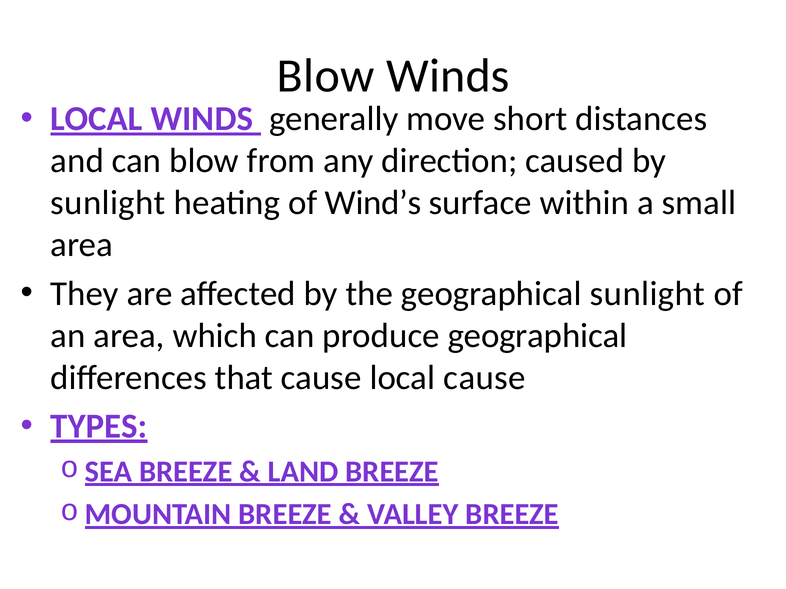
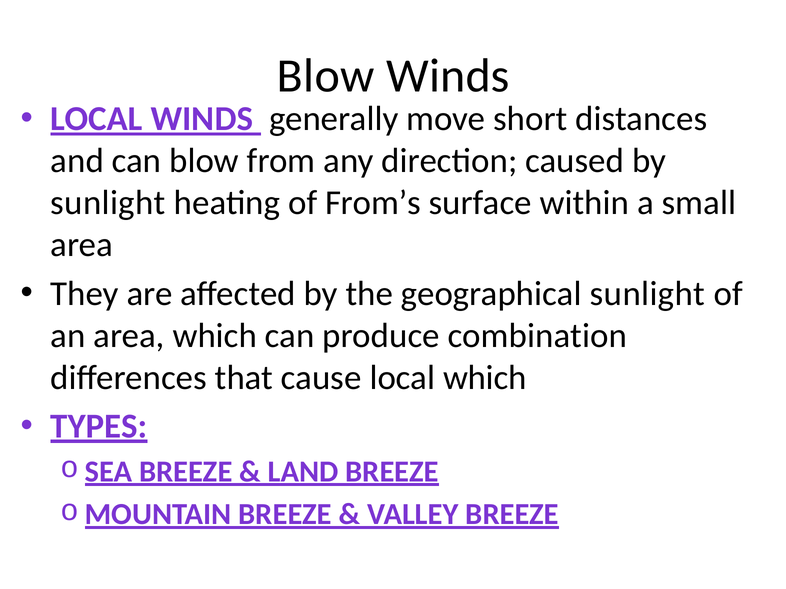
Wind’s: Wind’s -> From’s
produce geographical: geographical -> combination
local cause: cause -> which
